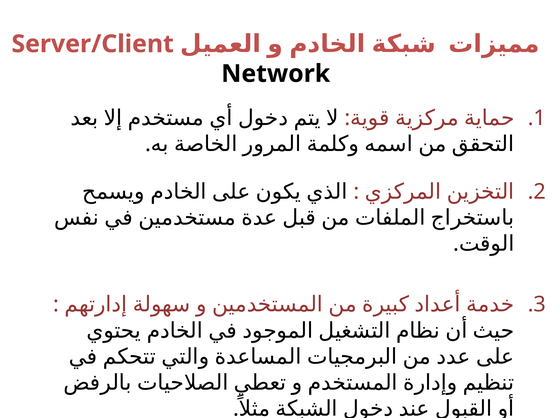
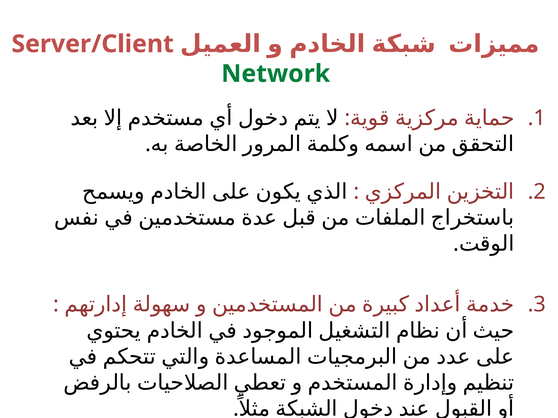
Network colour: black -> green
